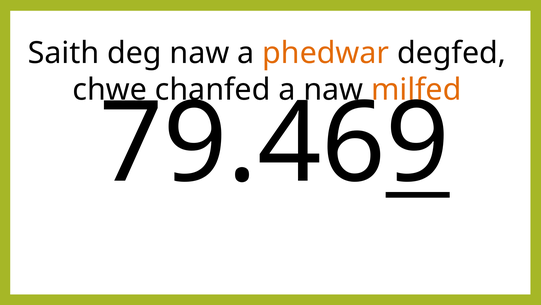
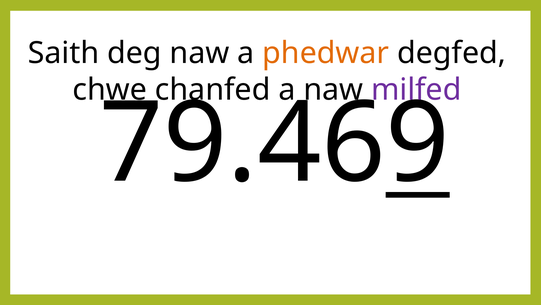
milfed colour: orange -> purple
